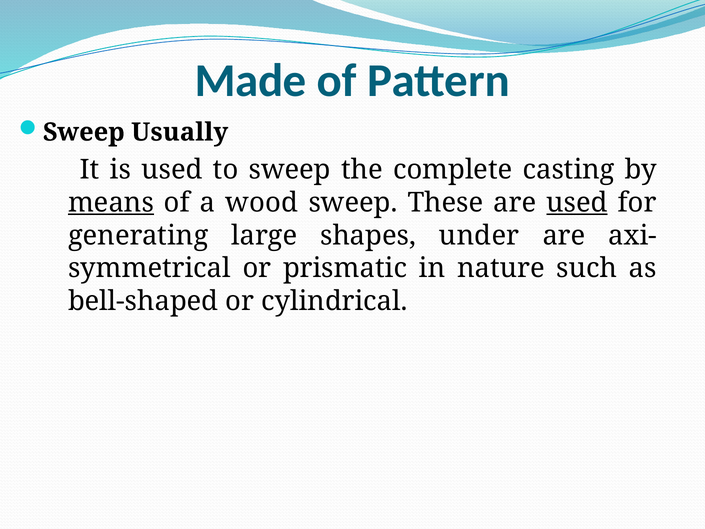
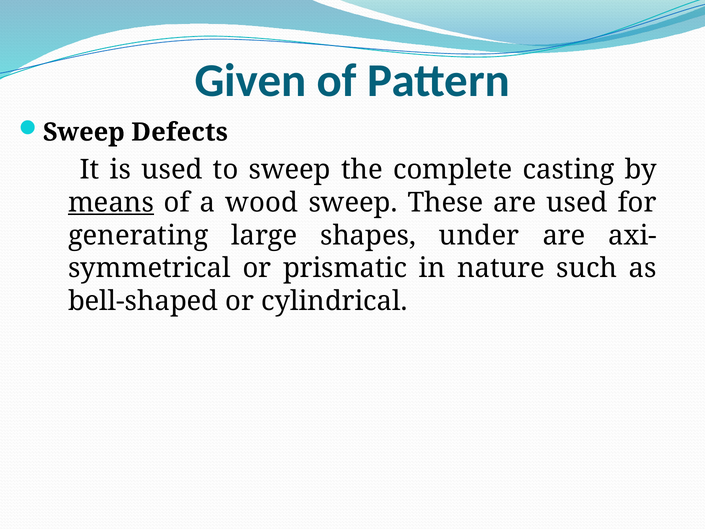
Made: Made -> Given
Usually: Usually -> Defects
used at (577, 202) underline: present -> none
